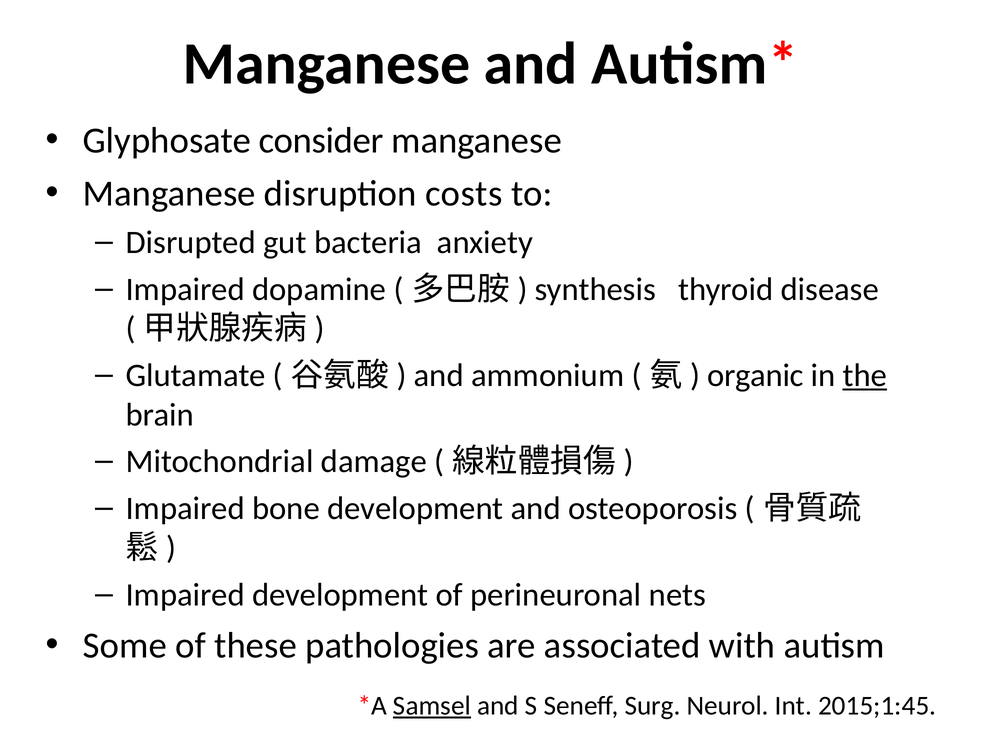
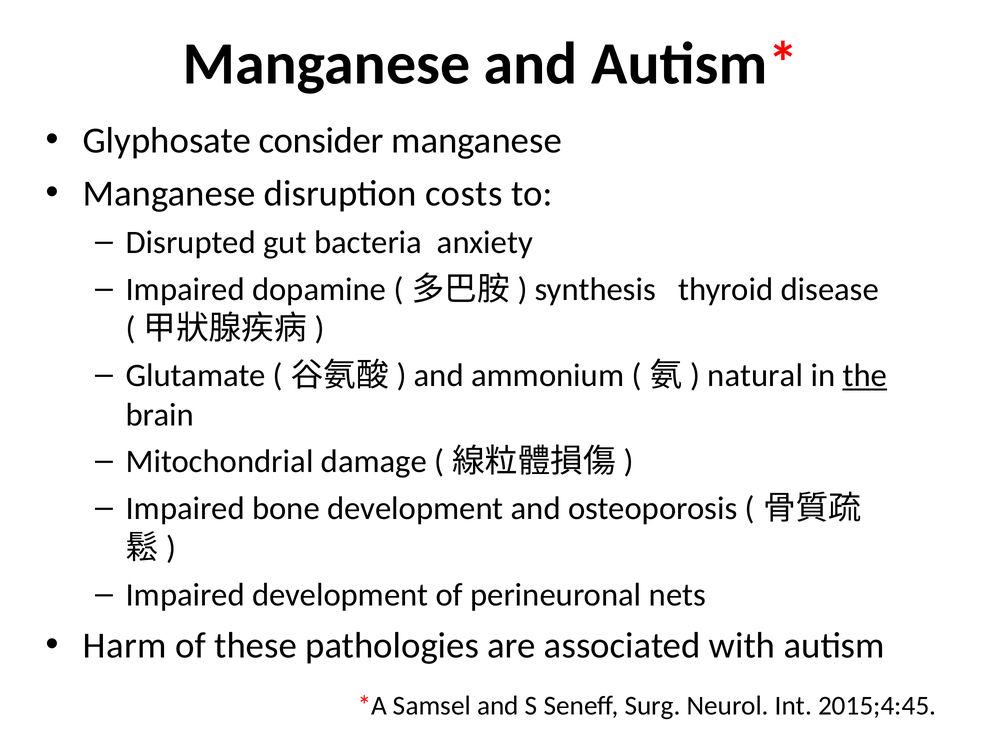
organic: organic -> natural
Some: Some -> Harm
Samsel underline: present -> none
2015;1:45: 2015;1:45 -> 2015;4:45
